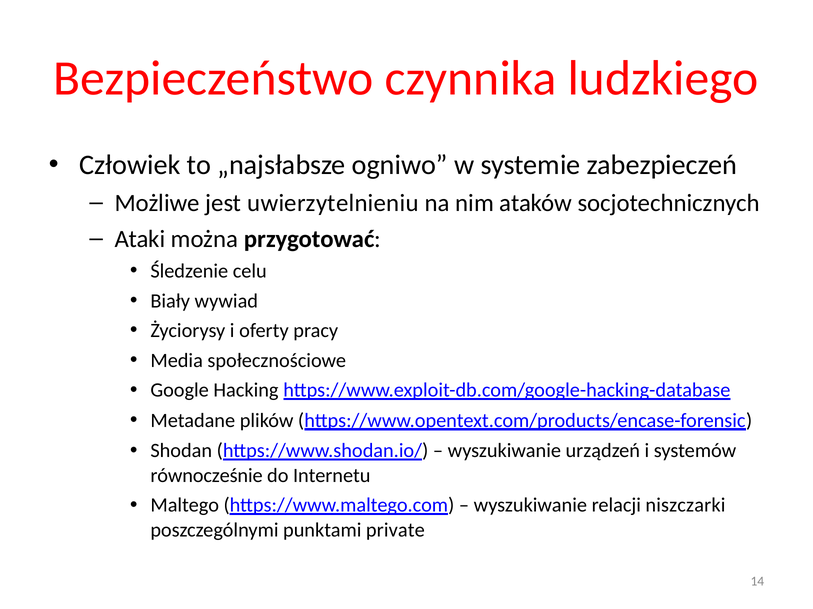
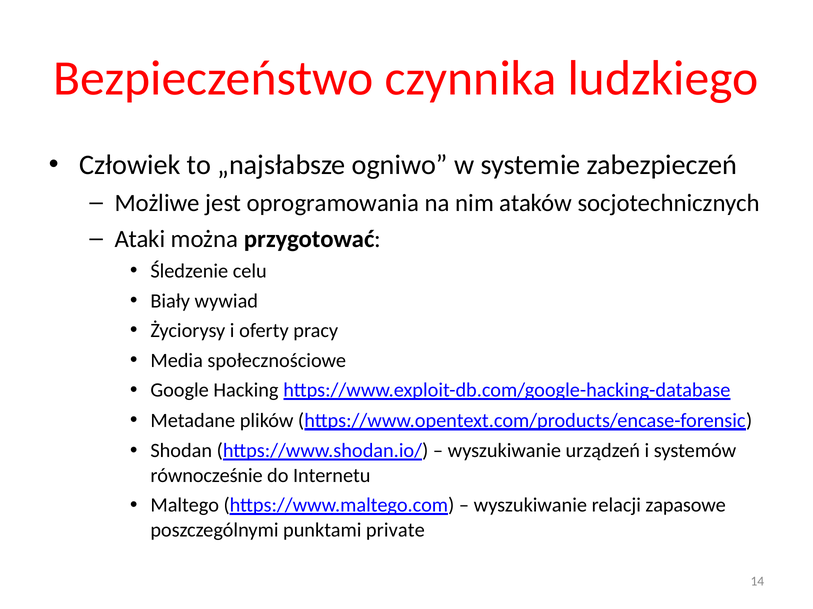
uwierzytelnieniu: uwierzytelnieniu -> oprogramowania
niszczarki: niszczarki -> zapasowe
